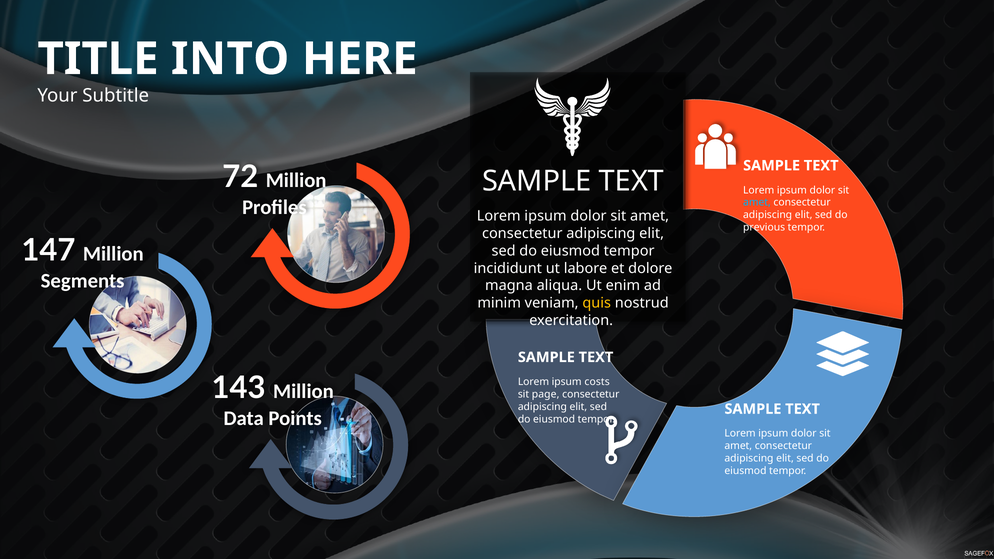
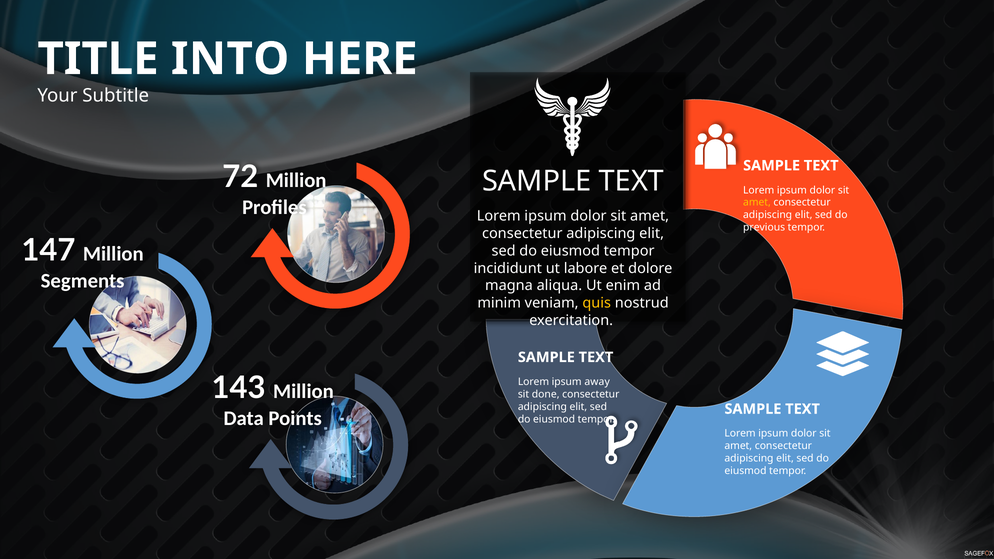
amet at (757, 203) colour: light blue -> yellow
costs: costs -> away
page: page -> done
